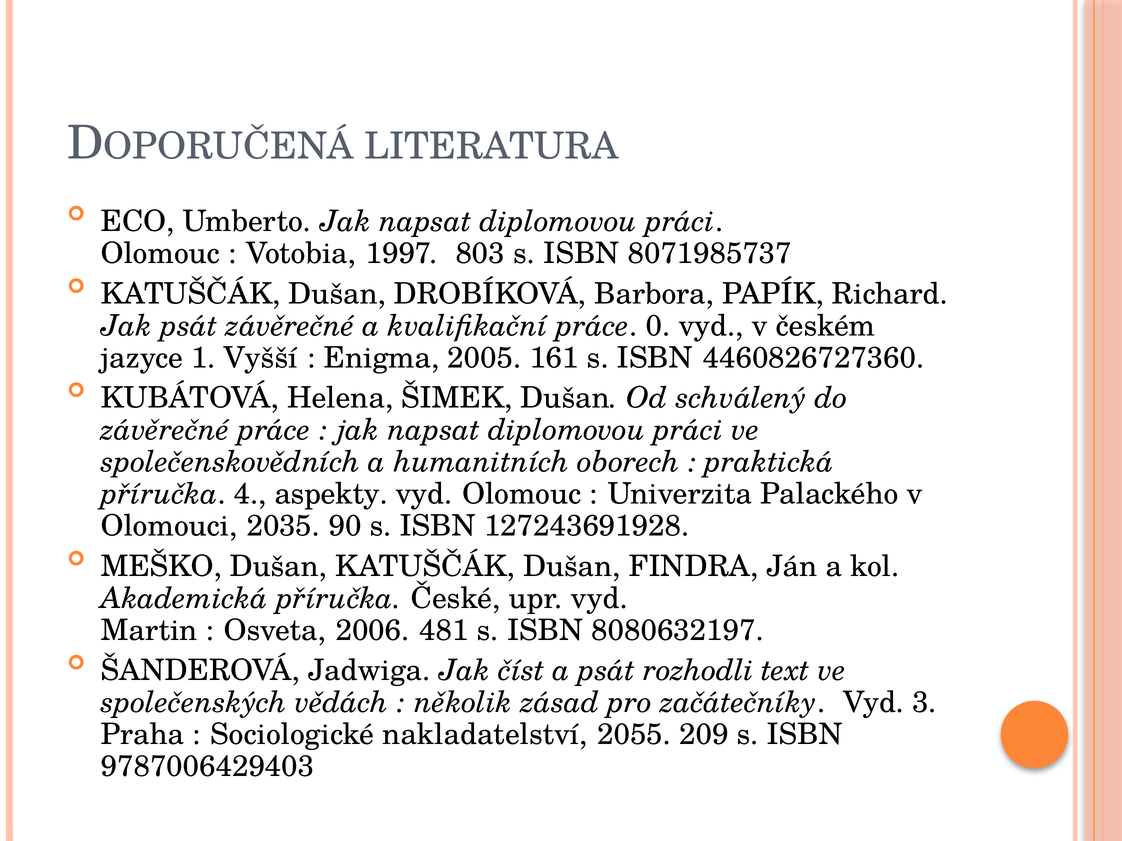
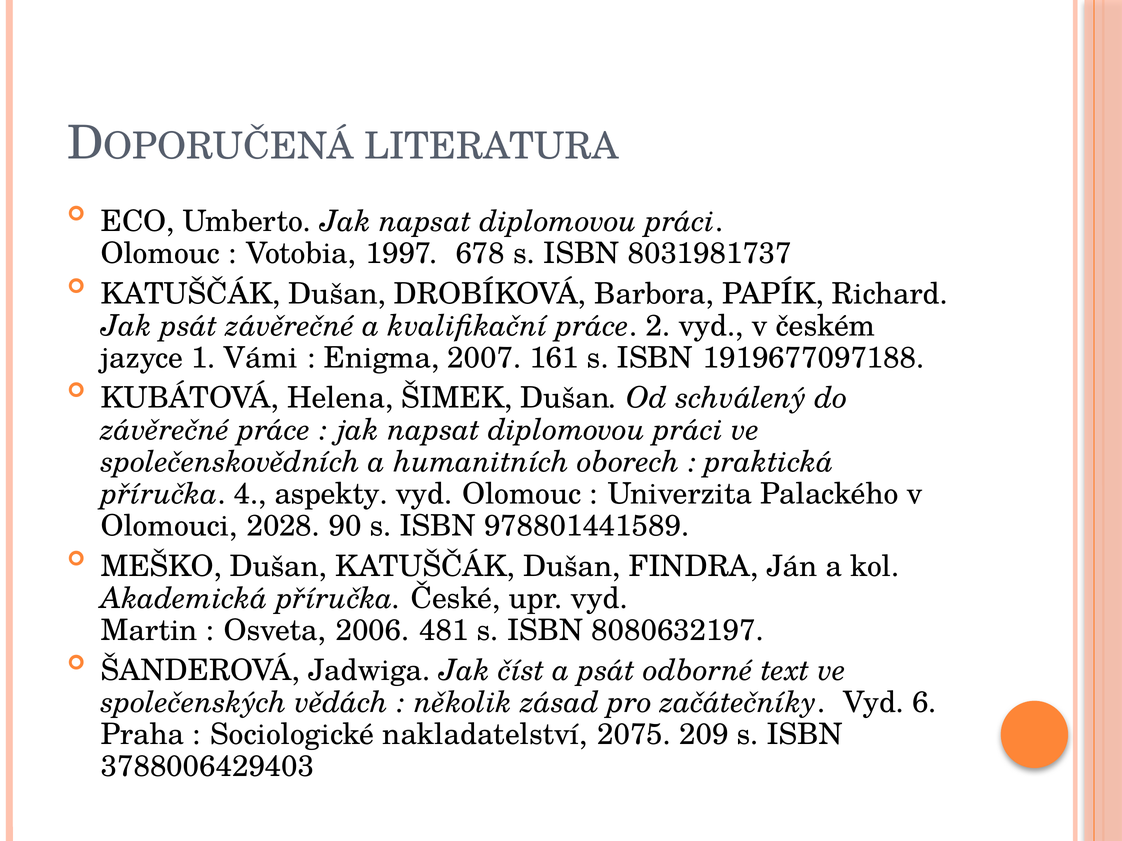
803: 803 -> 678
8071985737: 8071985737 -> 8031981737
0: 0 -> 2
Vyšší: Vyšší -> Vámi
2005: 2005 -> 2007
4460826727360: 4460826727360 -> 1919677097188
2035: 2035 -> 2028
127243691928: 127243691928 -> 978801441589
rozhodli: rozhodli -> odborné
3: 3 -> 6
2055: 2055 -> 2075
9787006429403: 9787006429403 -> 3788006429403
